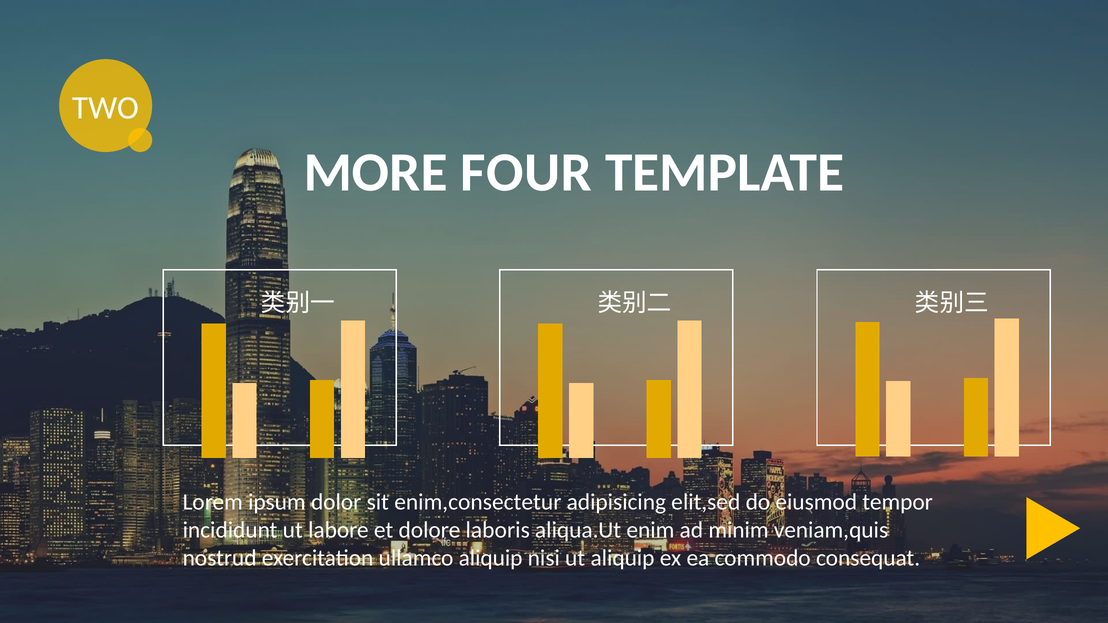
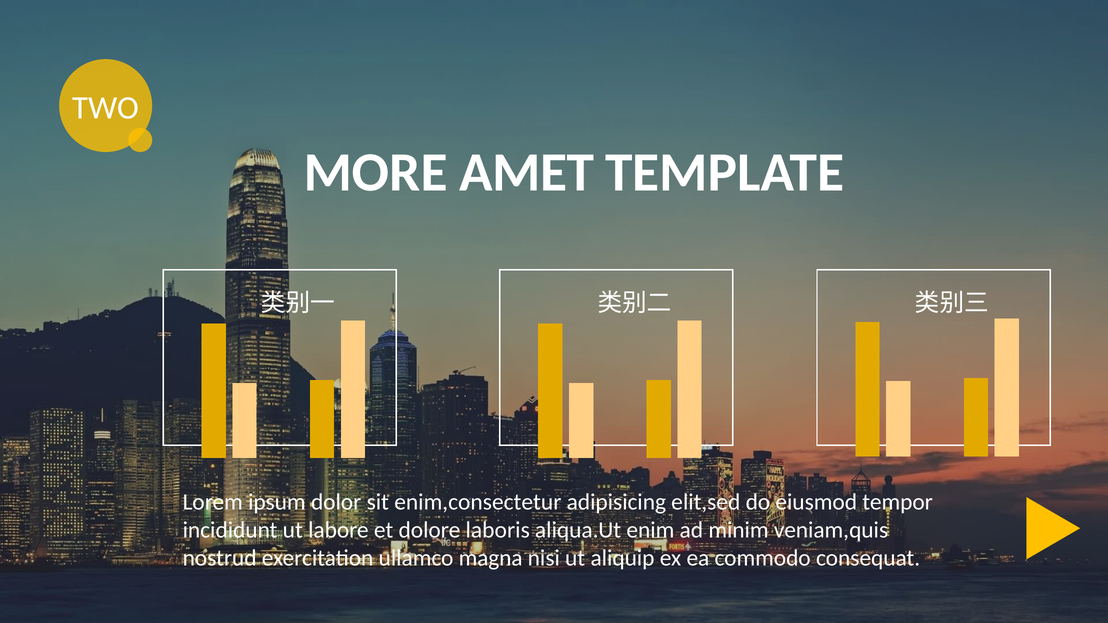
FOUR: FOUR -> AMET
ullamco aliquip: aliquip -> magna
